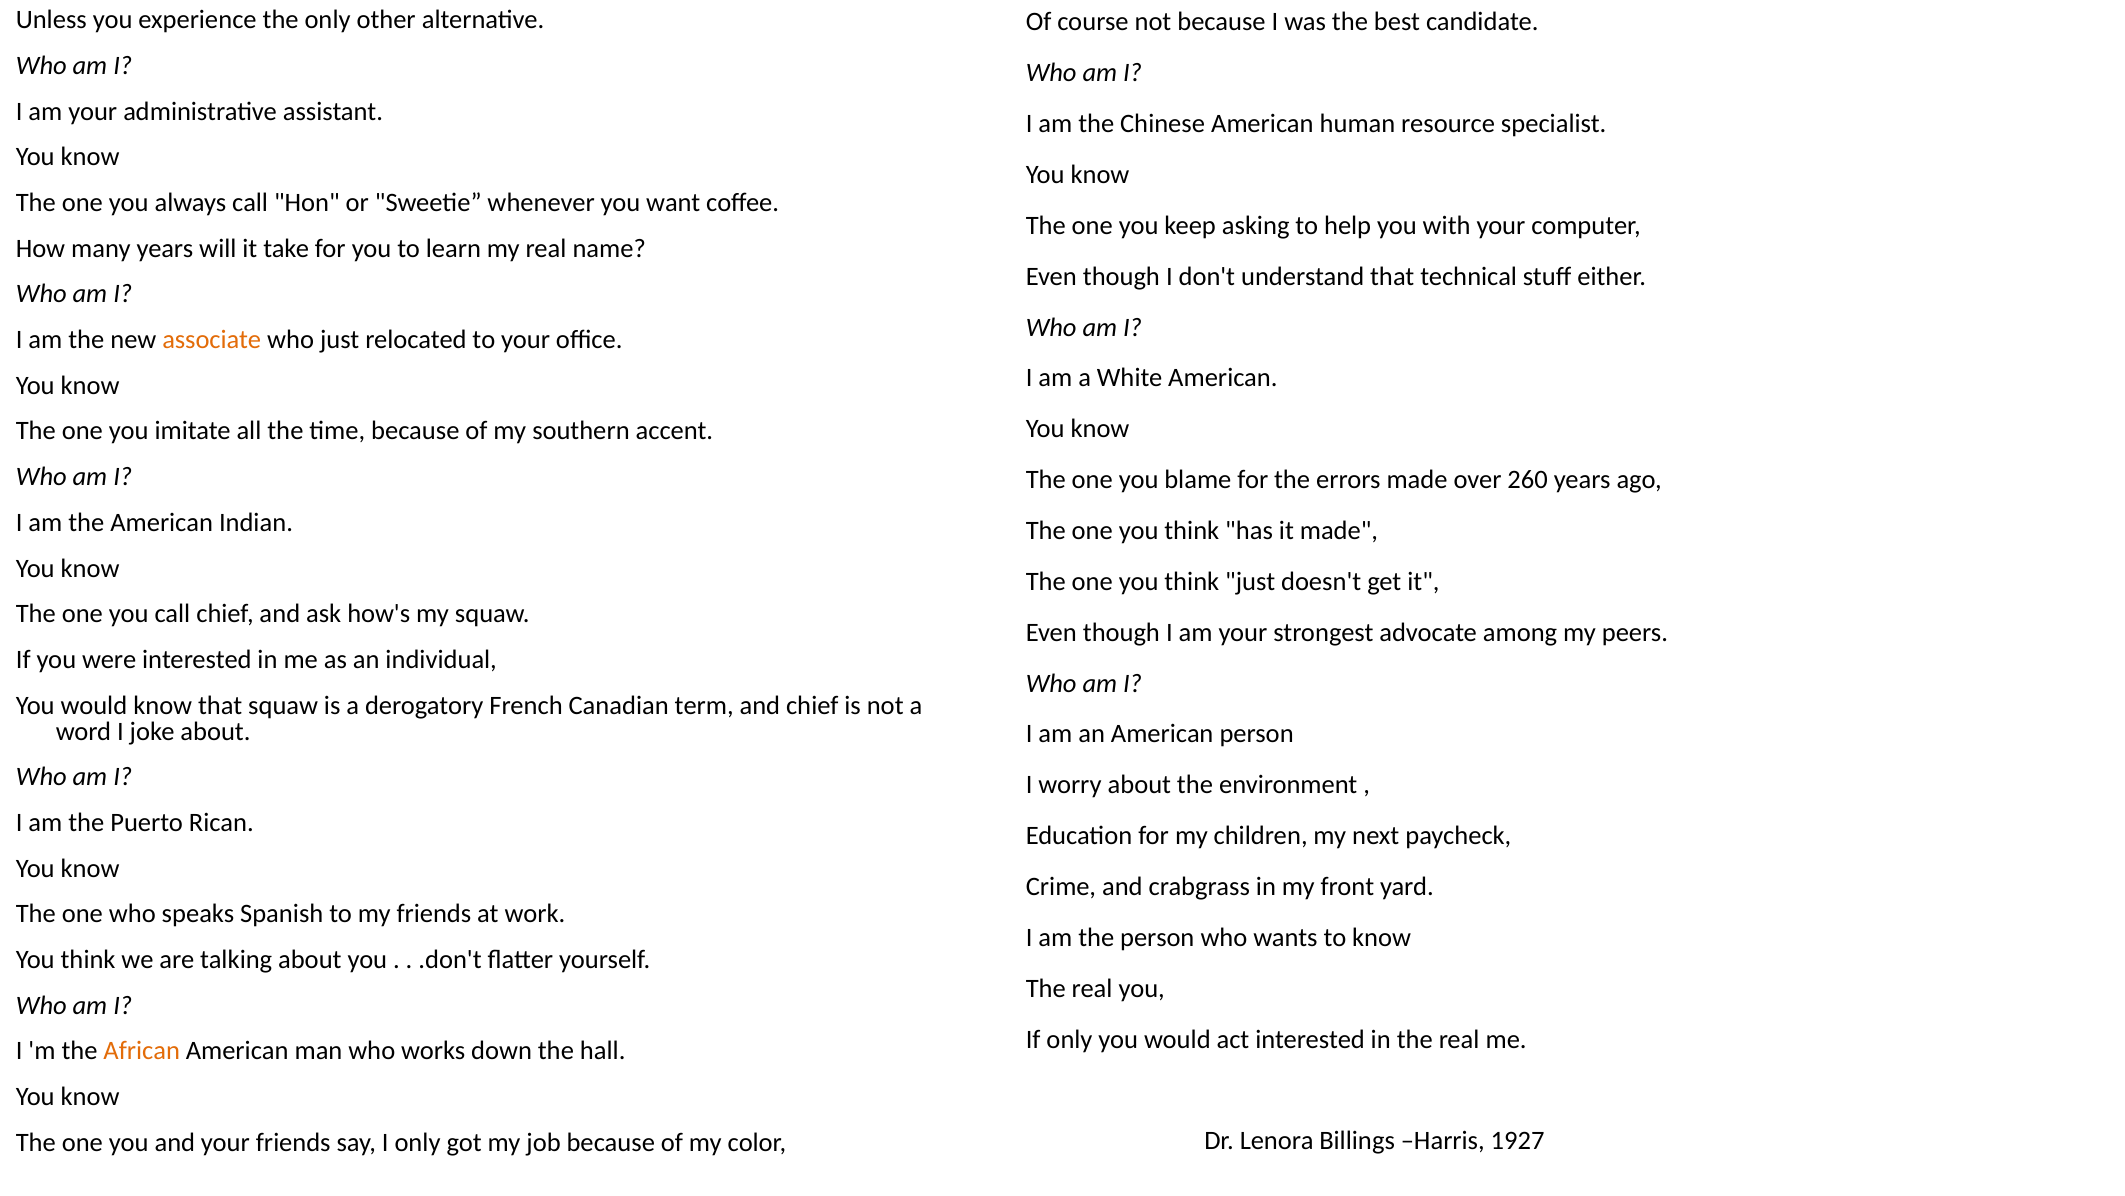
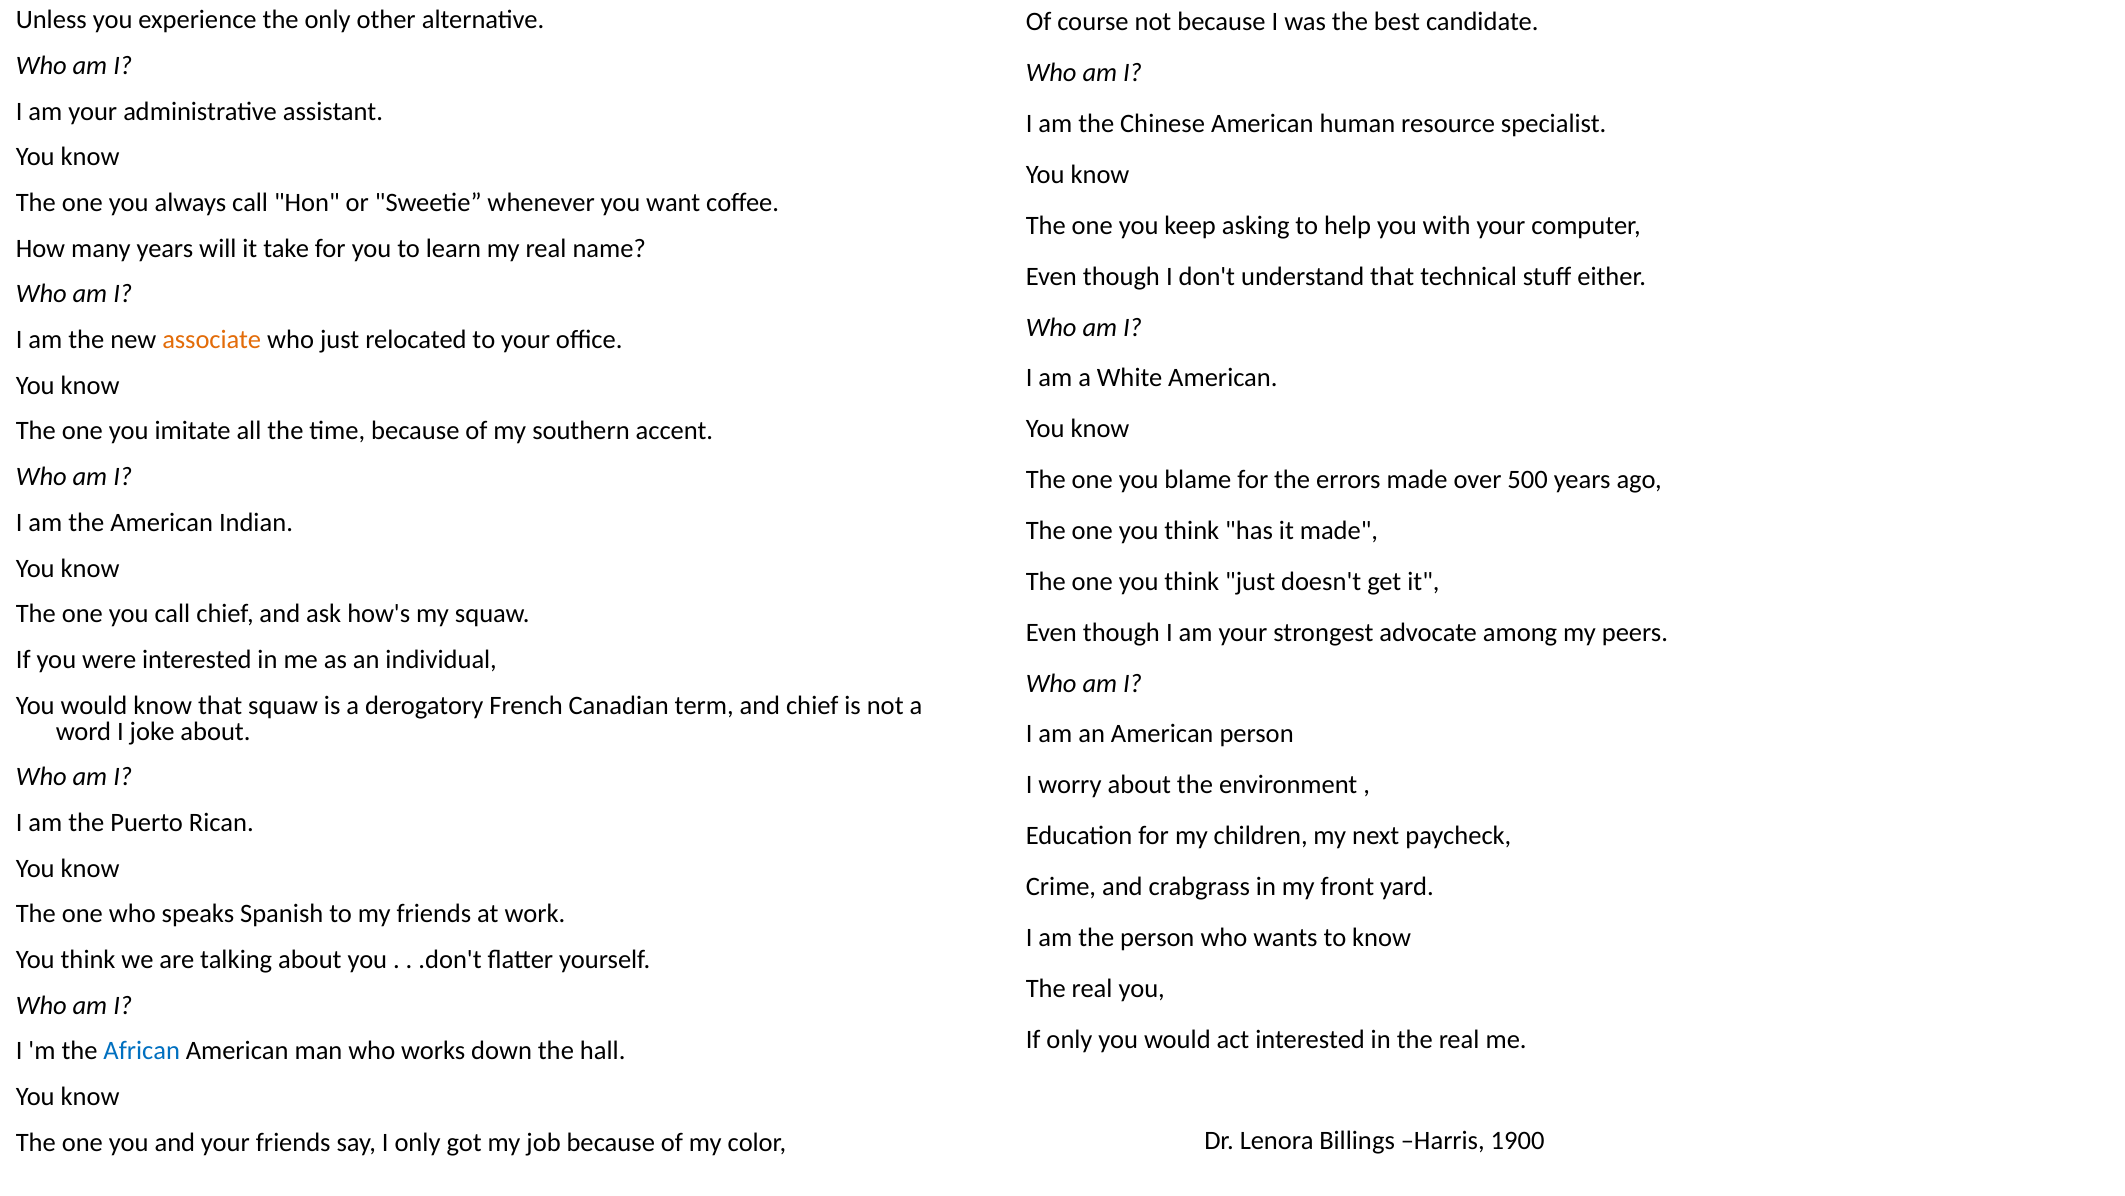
260: 260 -> 500
African colour: orange -> blue
1927: 1927 -> 1900
